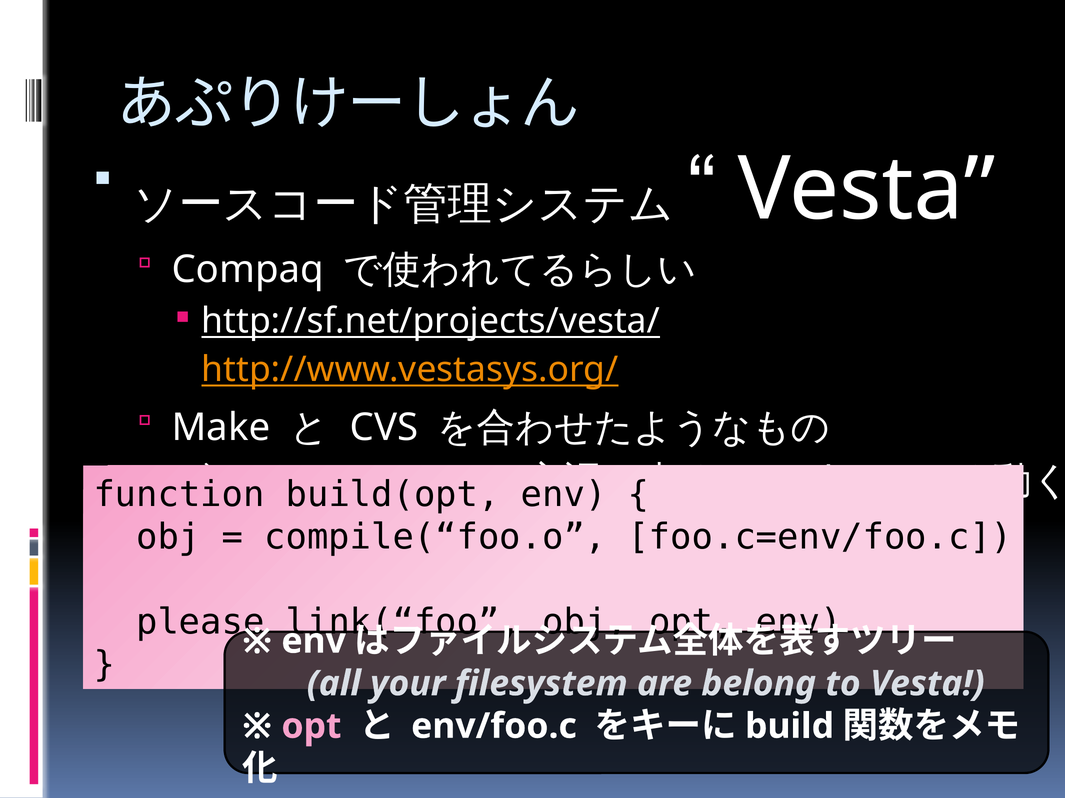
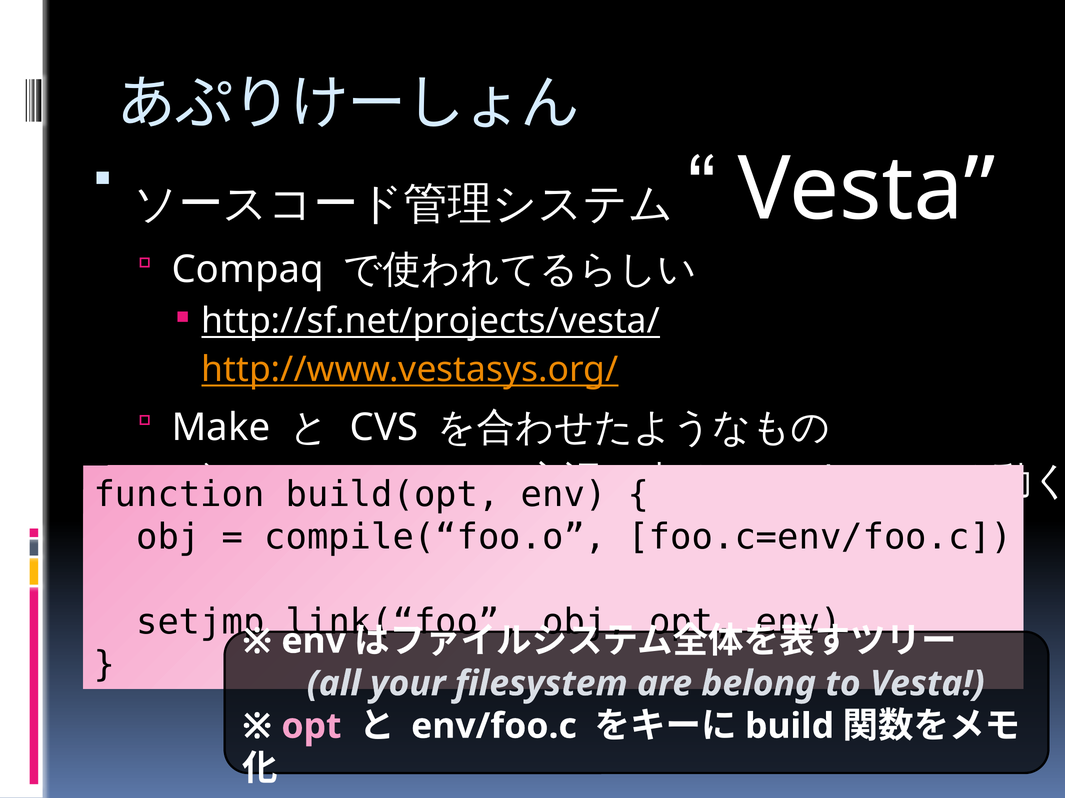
please: please -> setjmp
